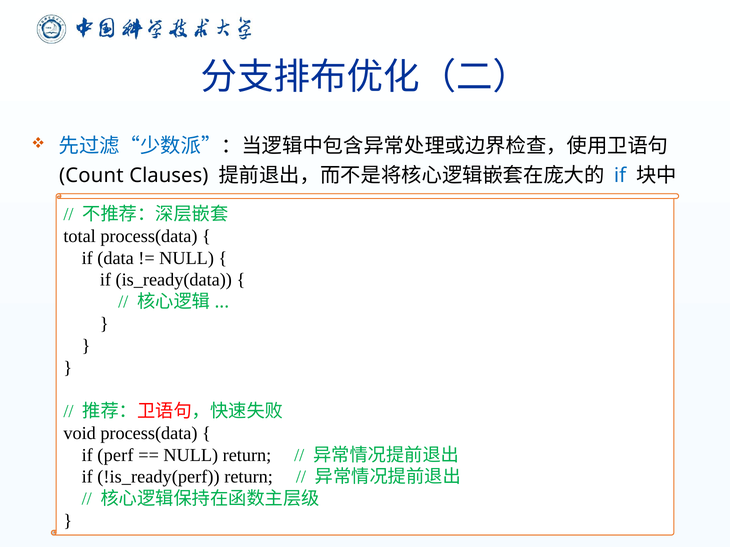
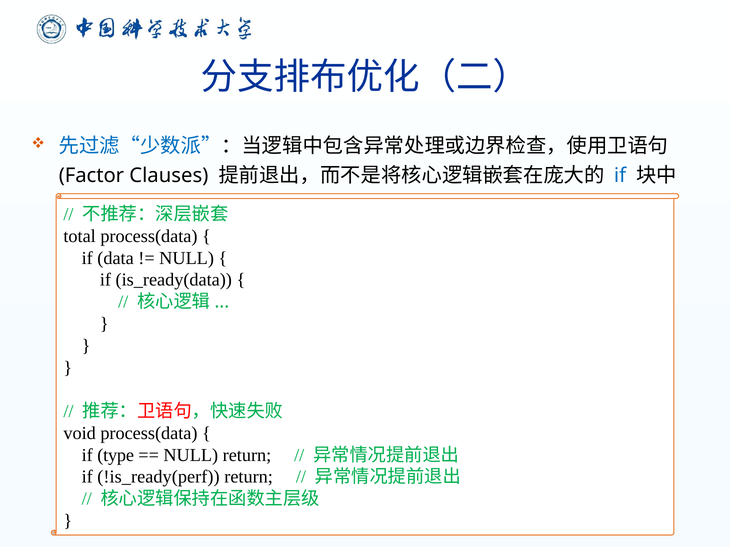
Count: Count -> Factor
perf: perf -> type
